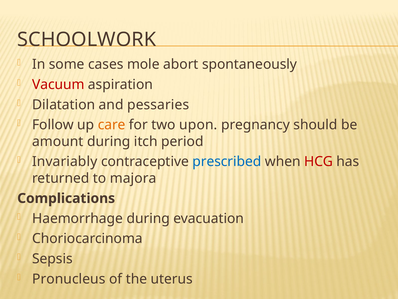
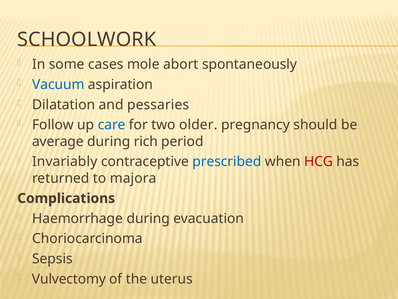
Vacuum colour: red -> blue
care colour: orange -> blue
upon: upon -> older
amount: amount -> average
itch: itch -> rich
Pronucleus: Pronucleus -> Vulvectomy
